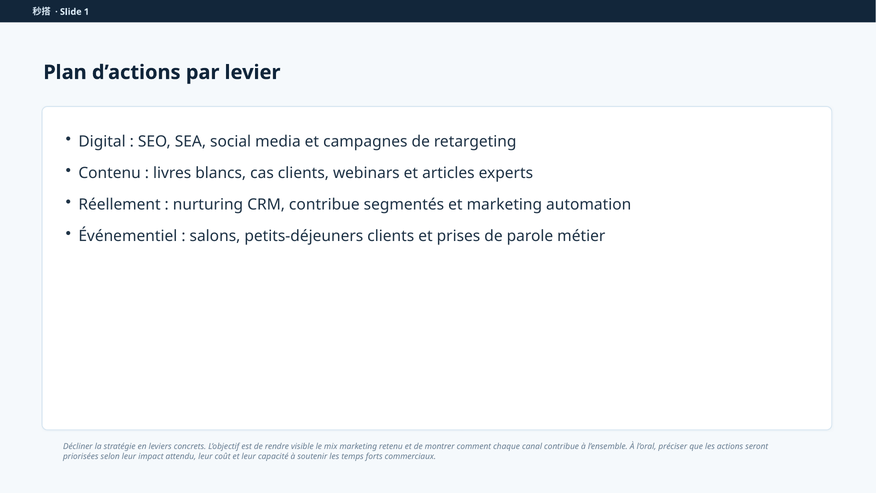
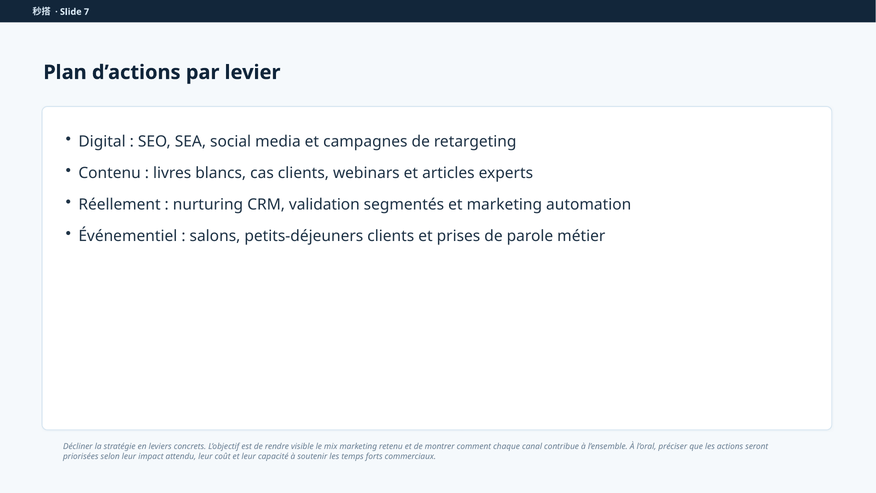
1: 1 -> 7
CRM contribue: contribue -> validation
